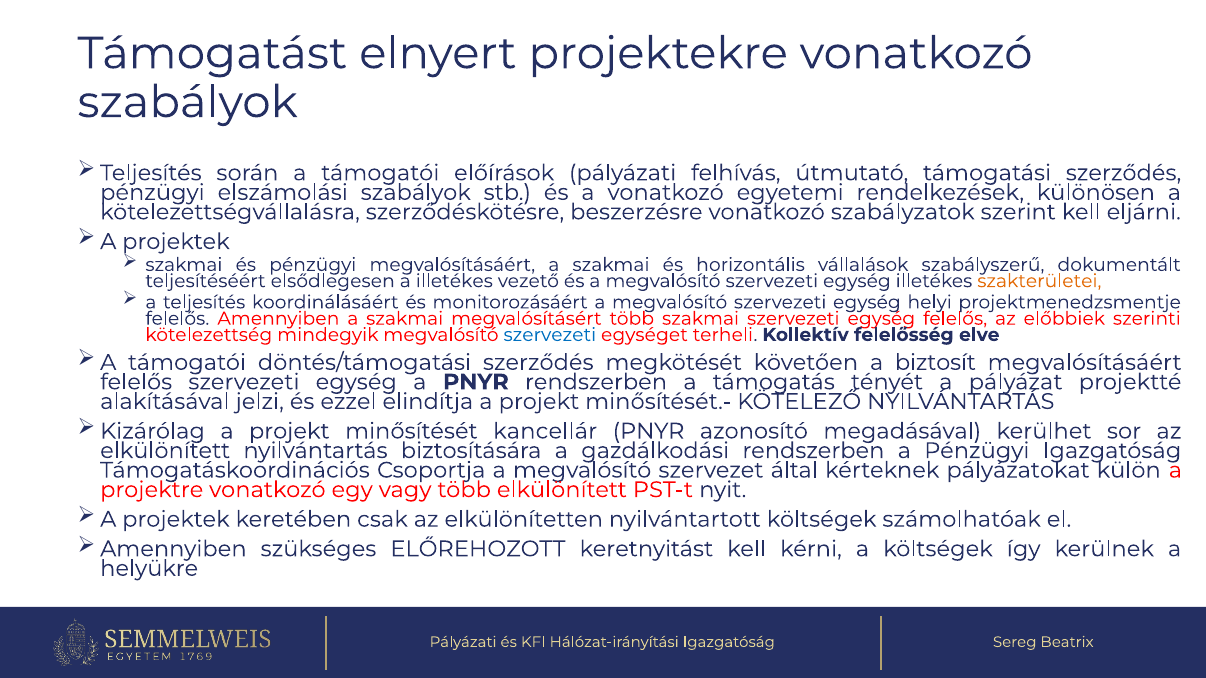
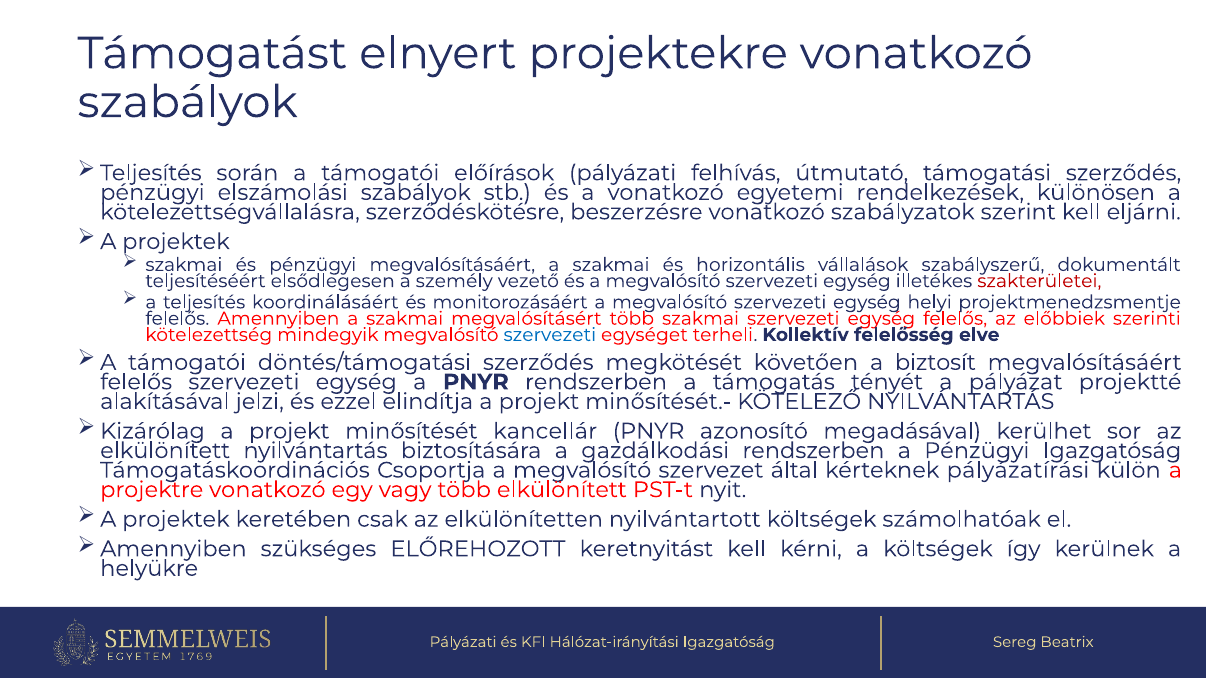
a illetékes: illetékes -> személy
szakterületei colour: orange -> red
pályázatokat: pályázatokat -> pályázatírási
